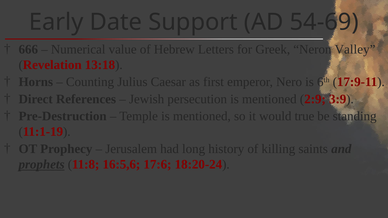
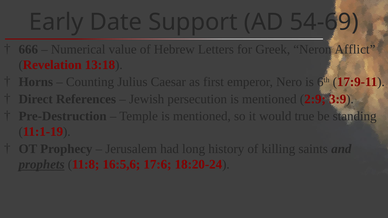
Valley: Valley -> Afflict
